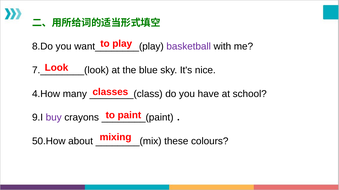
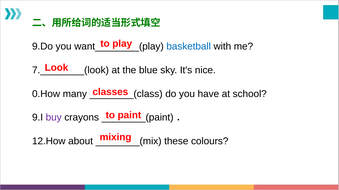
8.Do: 8.Do -> 9.Do
basketball colour: purple -> blue
4.How: 4.How -> 0.How
50.How: 50.How -> 12.How
